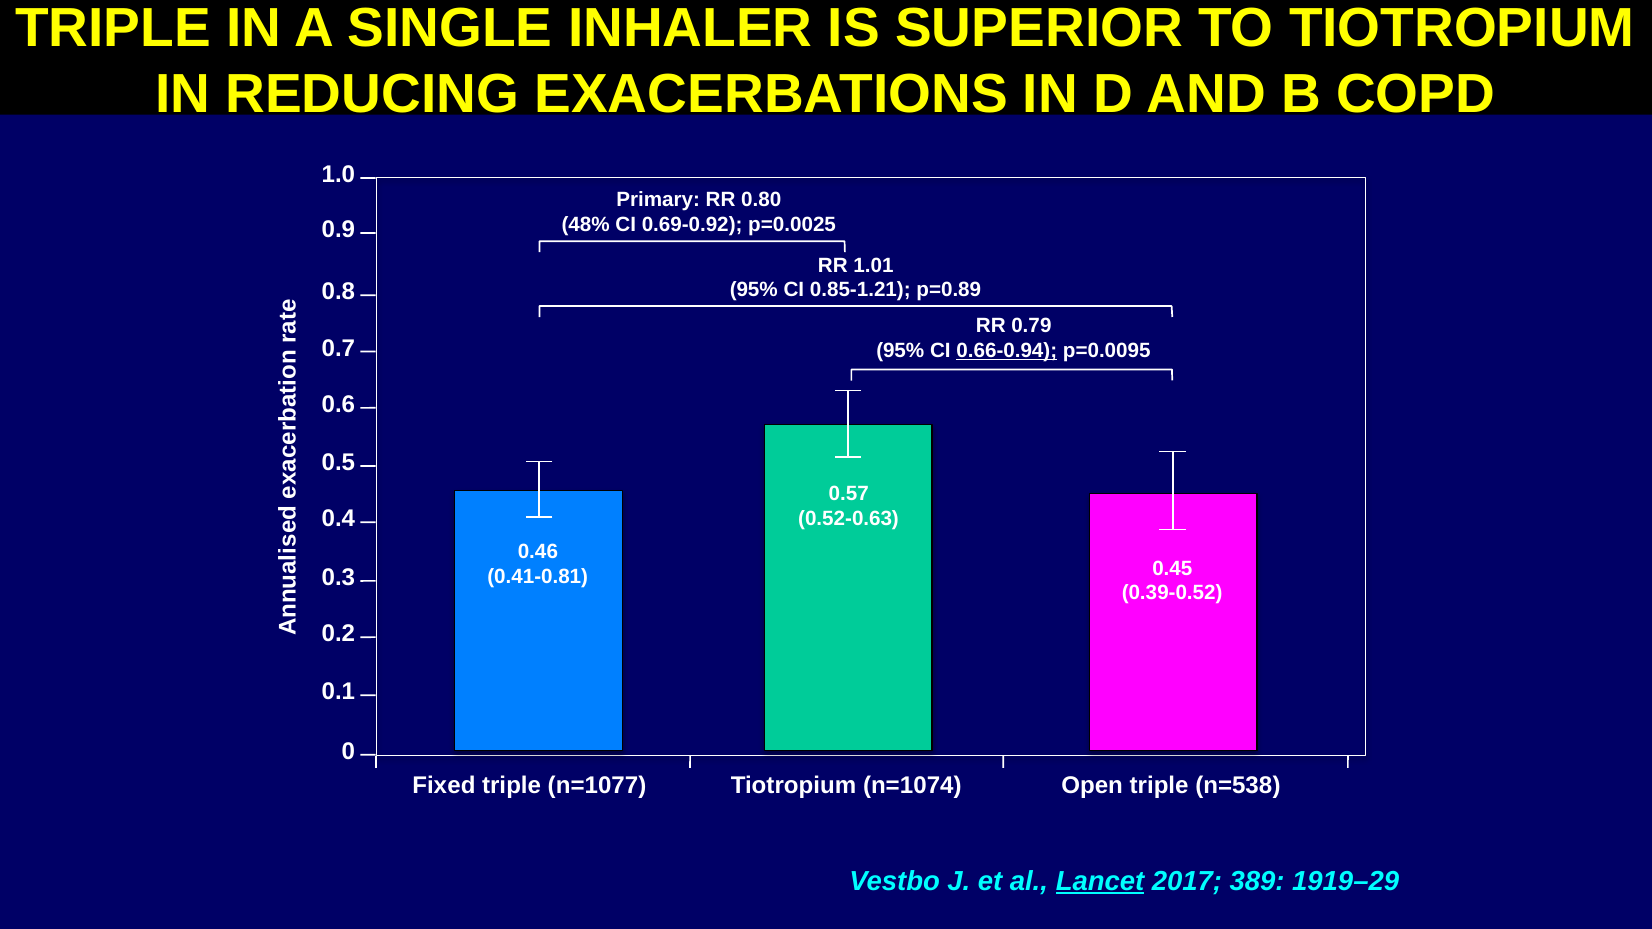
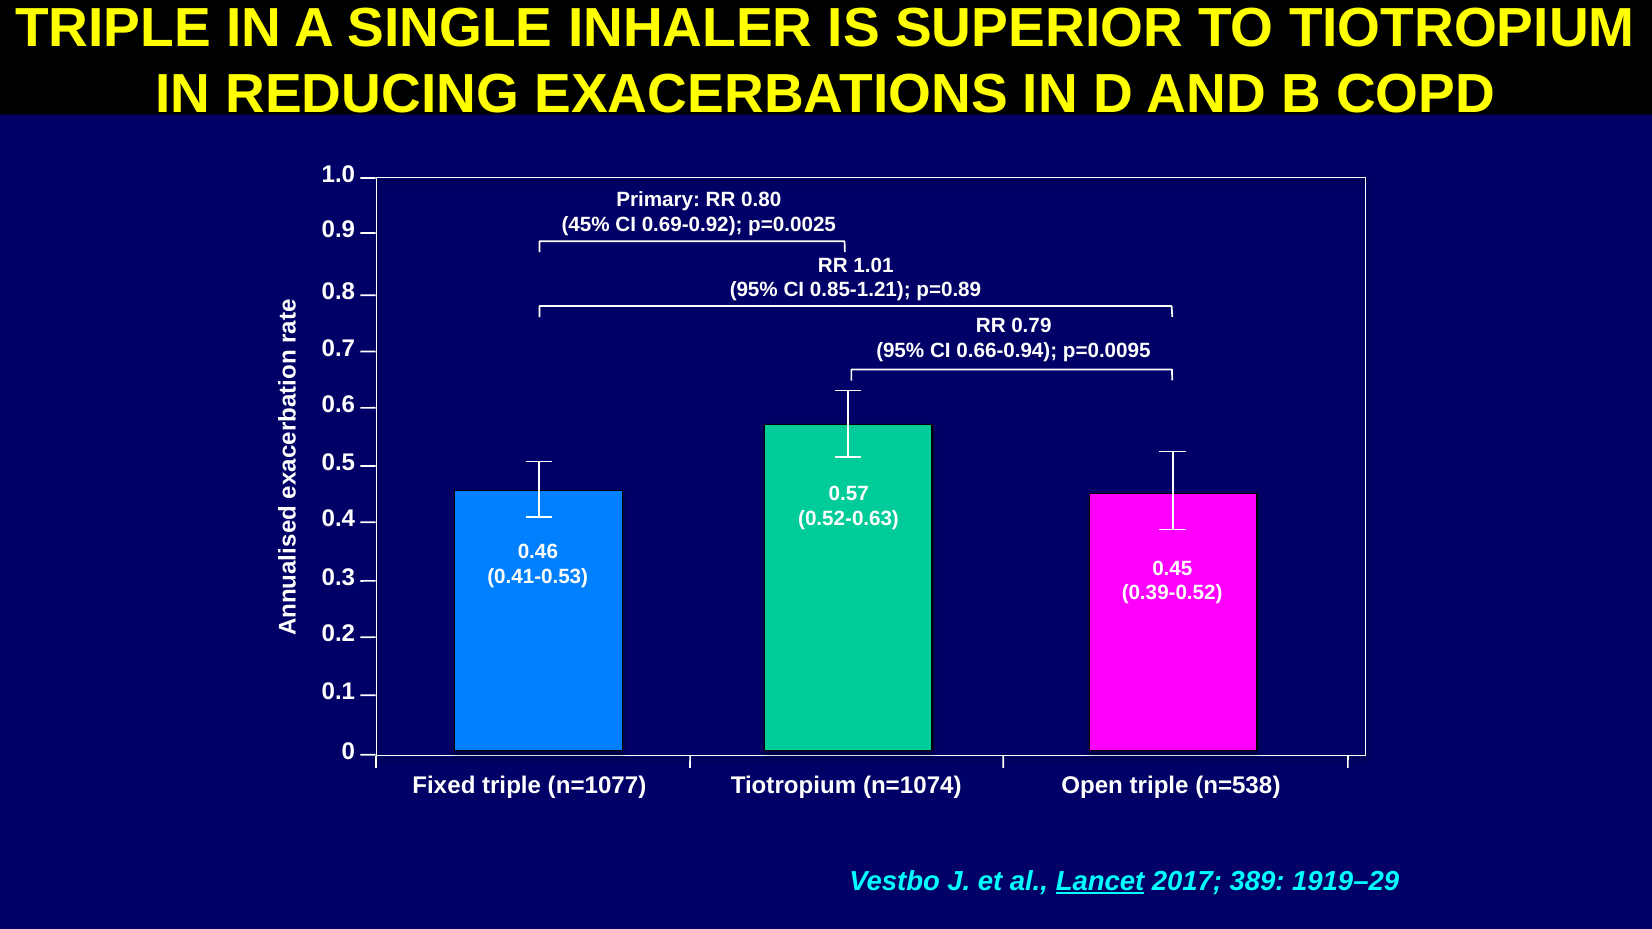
48%: 48% -> 45%
0.66-0.94 underline: present -> none
0.41-0.81: 0.41-0.81 -> 0.41-0.53
